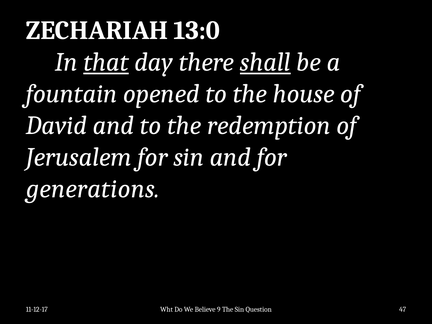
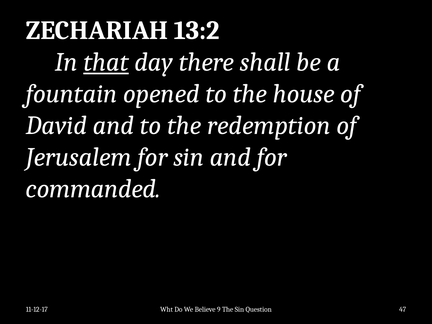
13:0: 13:0 -> 13:2
shall underline: present -> none
generations: generations -> commanded
